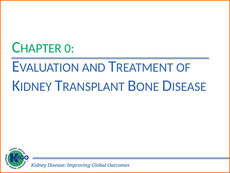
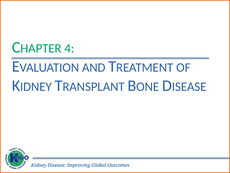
0: 0 -> 4
